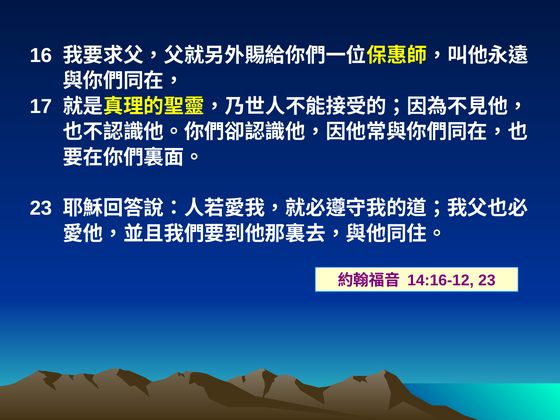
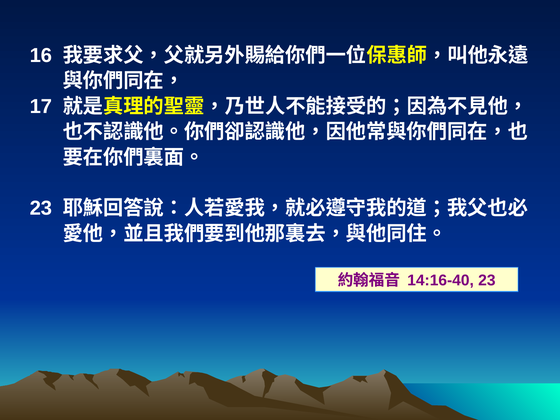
14:16-12: 14:16-12 -> 14:16-40
